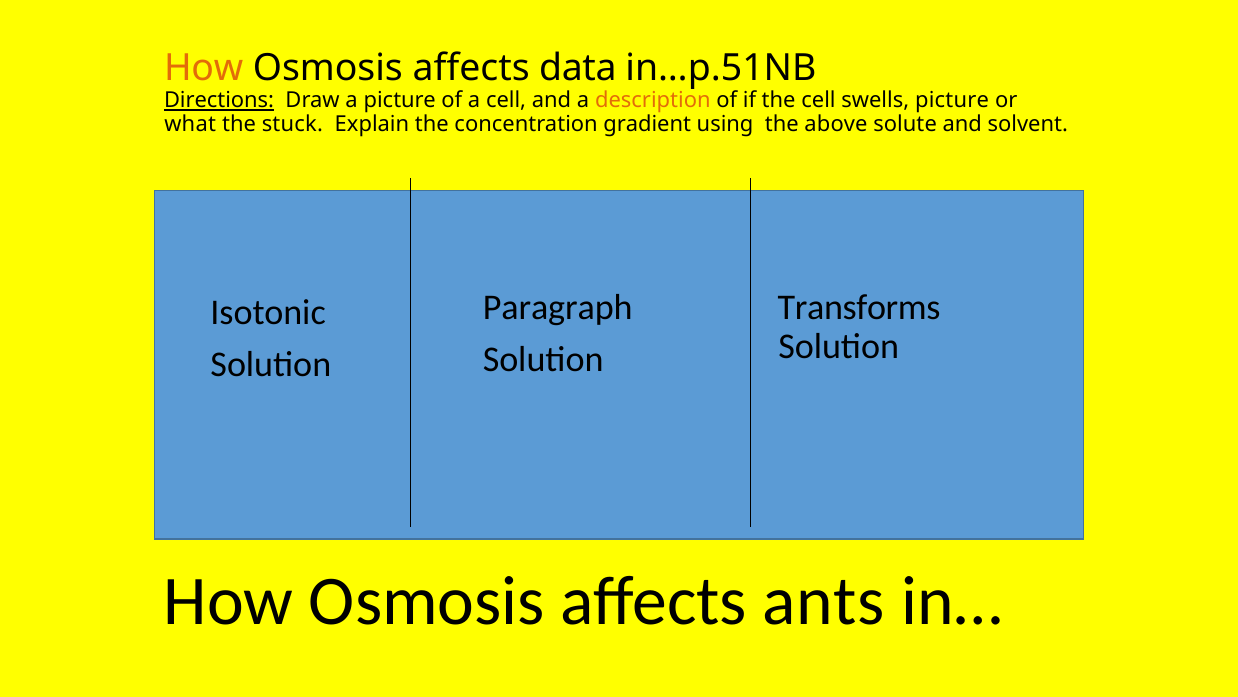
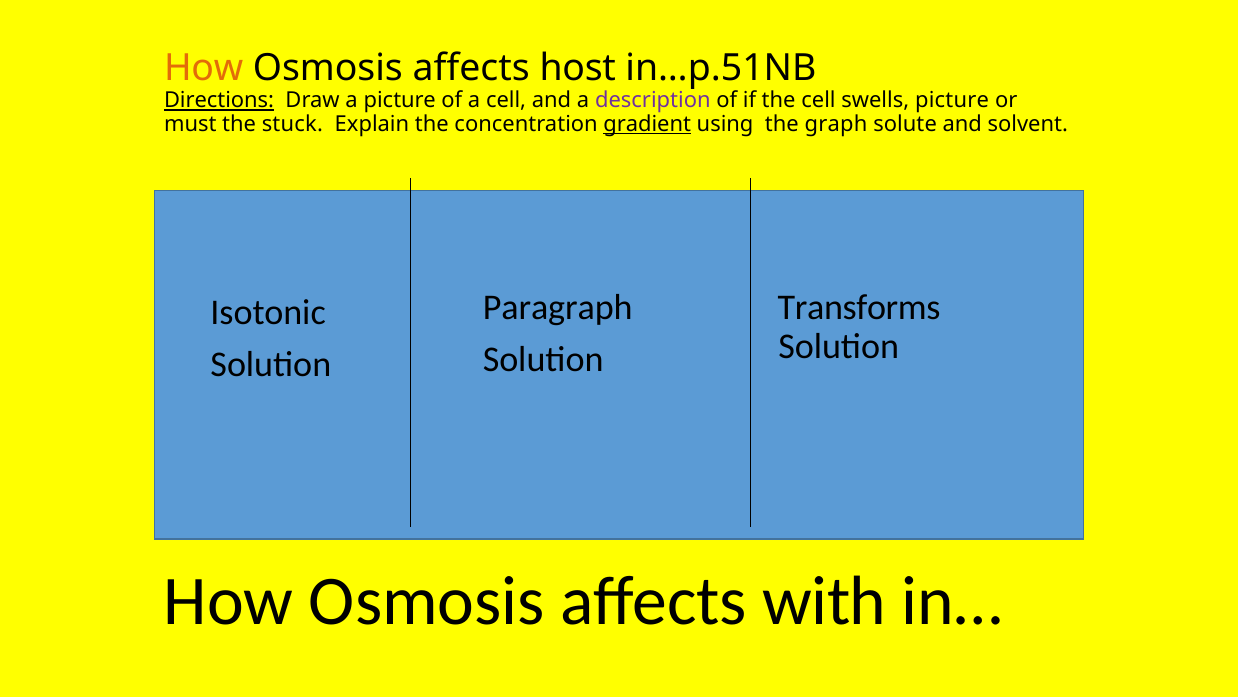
data: data -> host
description colour: orange -> purple
what: what -> must
gradient underline: none -> present
above: above -> graph
ants: ants -> with
